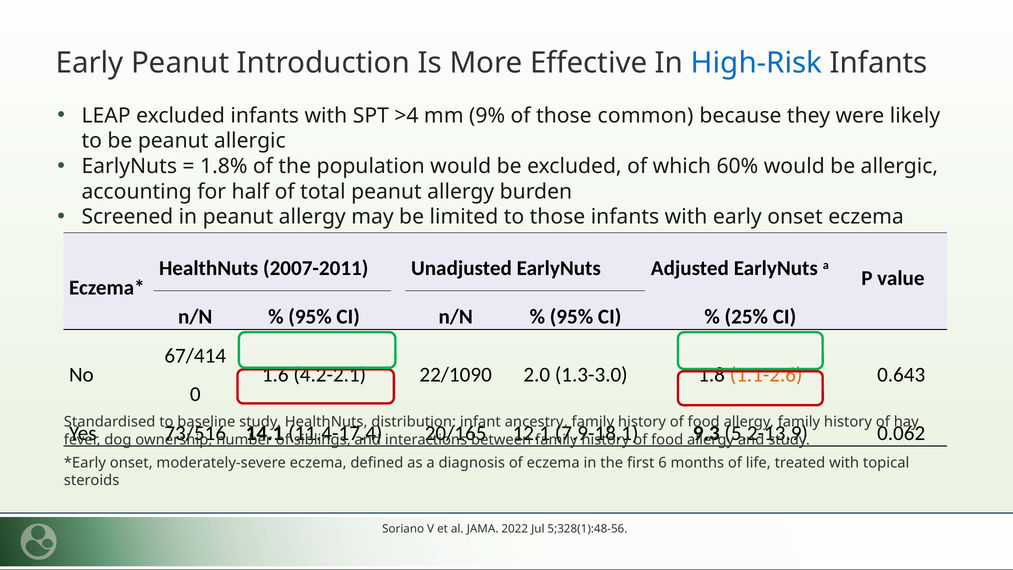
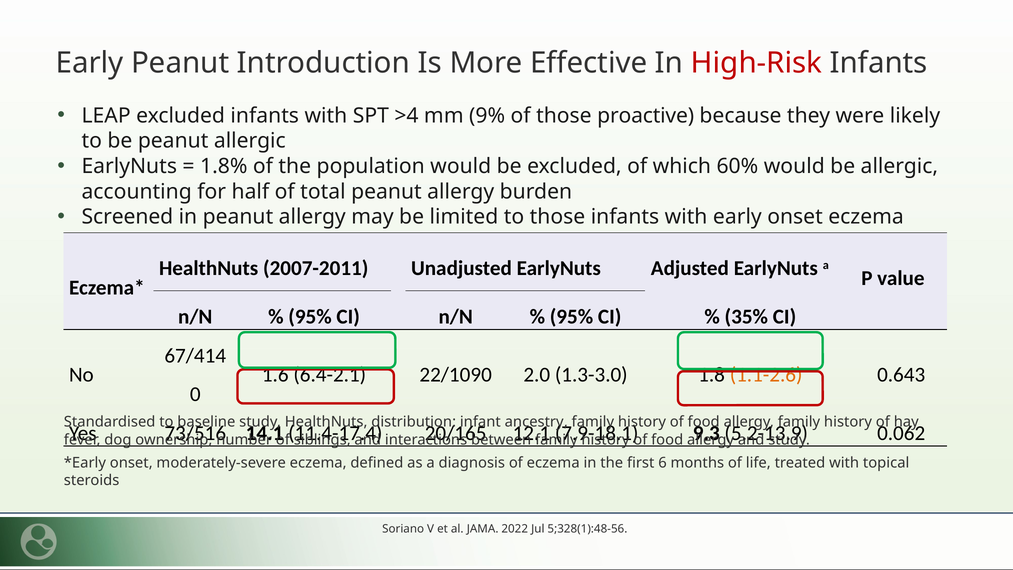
High-Risk colour: blue -> red
common: common -> proactive
25%: 25% -> 35%
4.2-2.1: 4.2-2.1 -> 6.4-2.1
